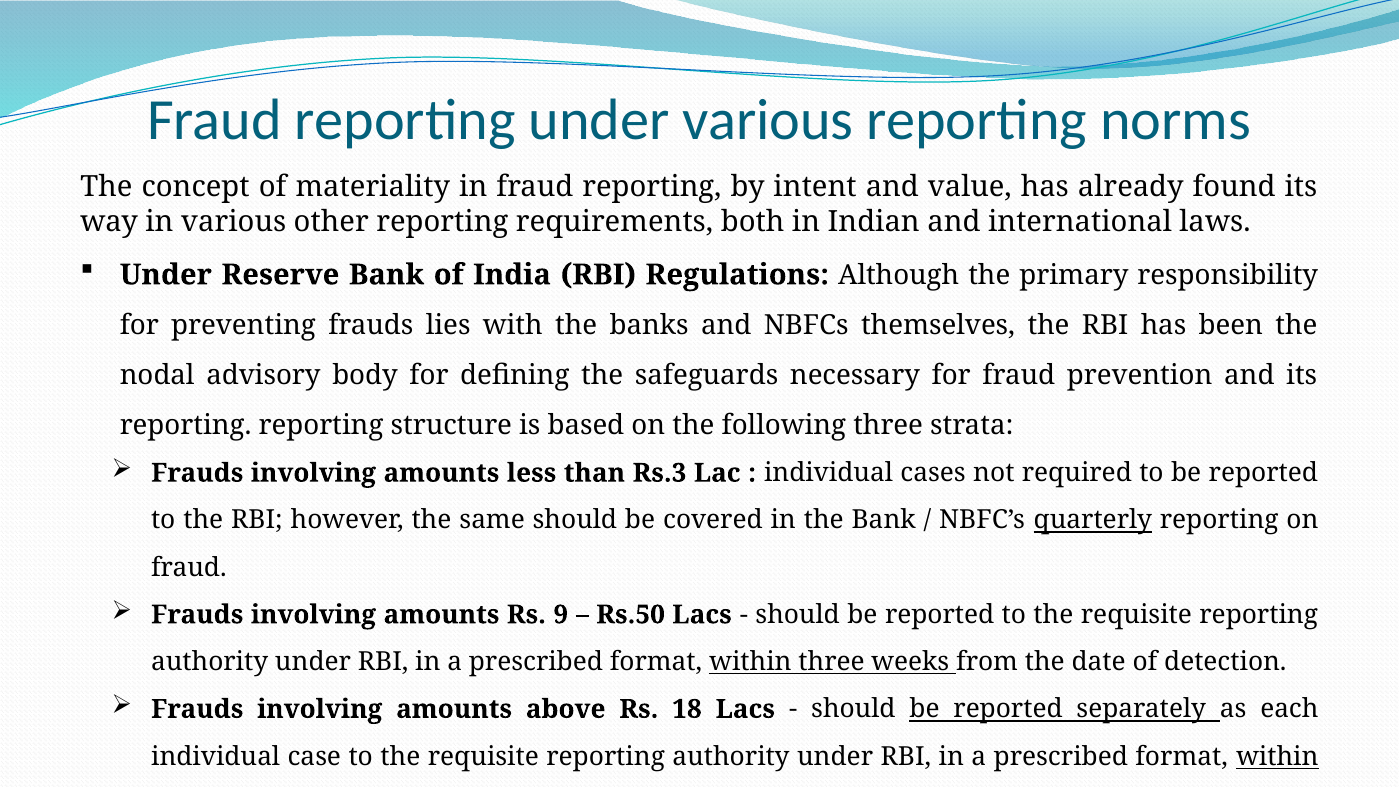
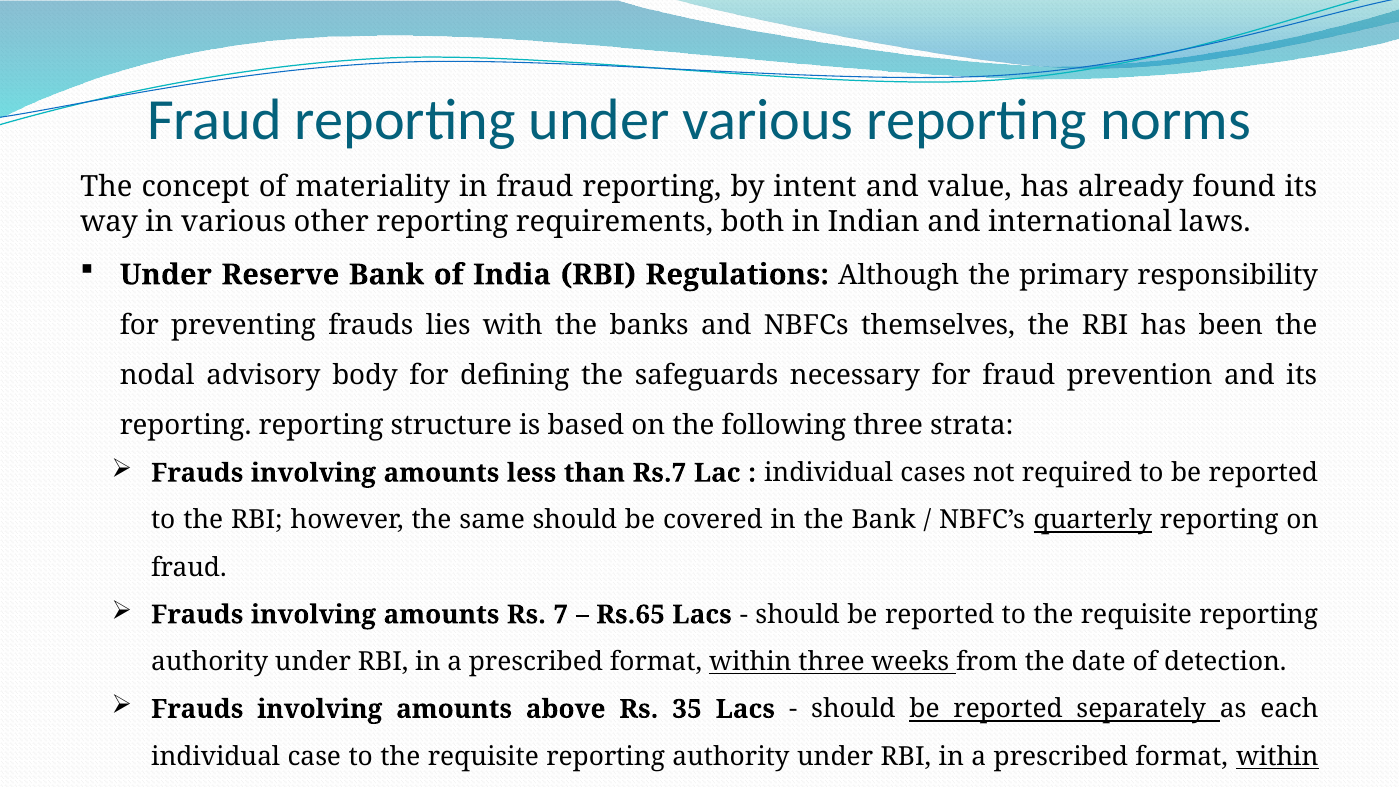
Rs.3: Rs.3 -> Rs.7
9: 9 -> 7
Rs.50: Rs.50 -> Rs.65
18: 18 -> 35
